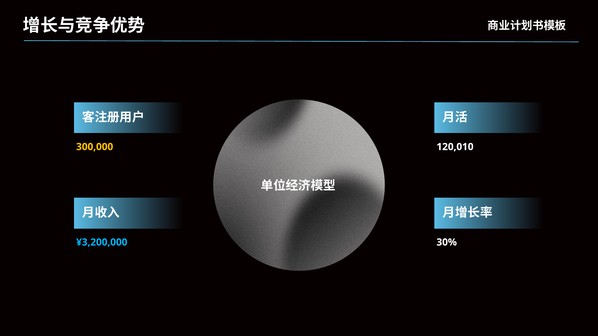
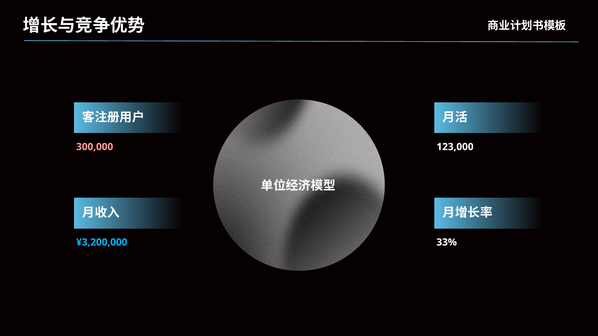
300,000 colour: yellow -> pink
120,010: 120,010 -> 123,000
30%: 30% -> 33%
